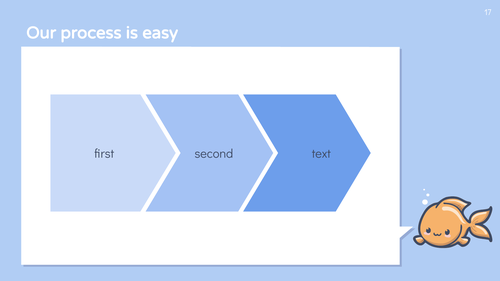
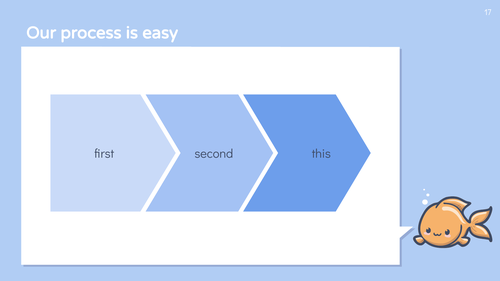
text: text -> this
